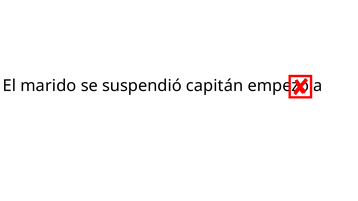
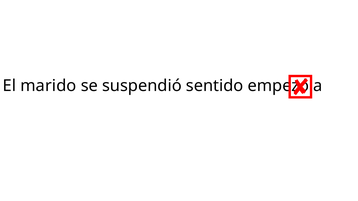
capitán: capitán -> sentido
